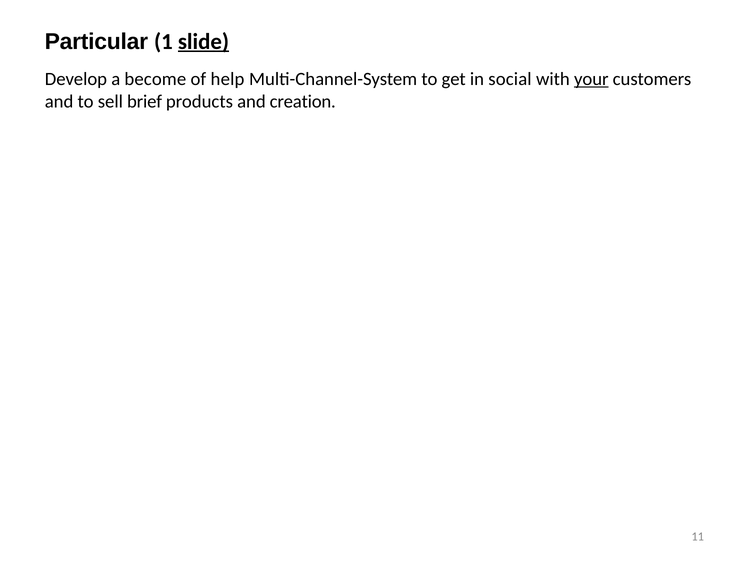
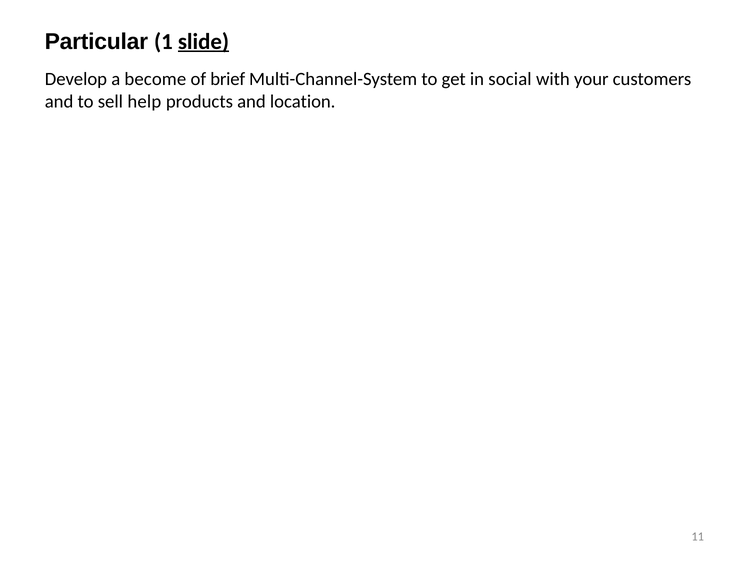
help: help -> brief
your underline: present -> none
brief: brief -> help
creation: creation -> location
